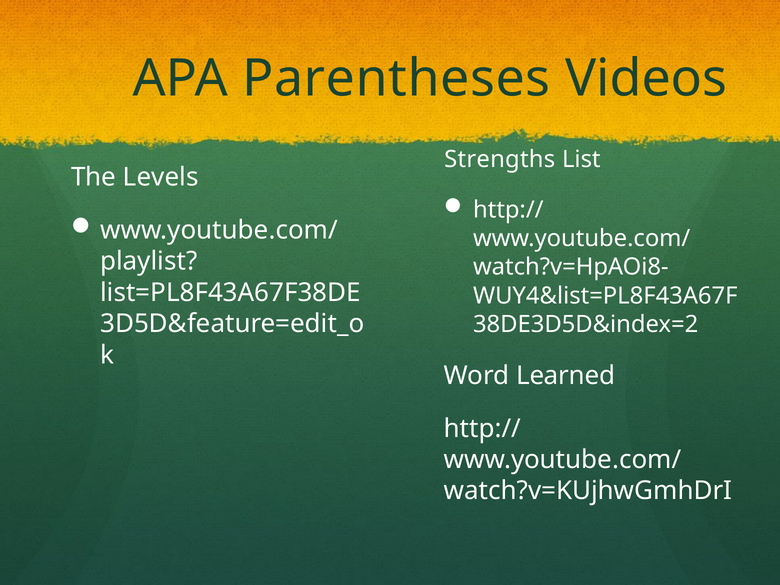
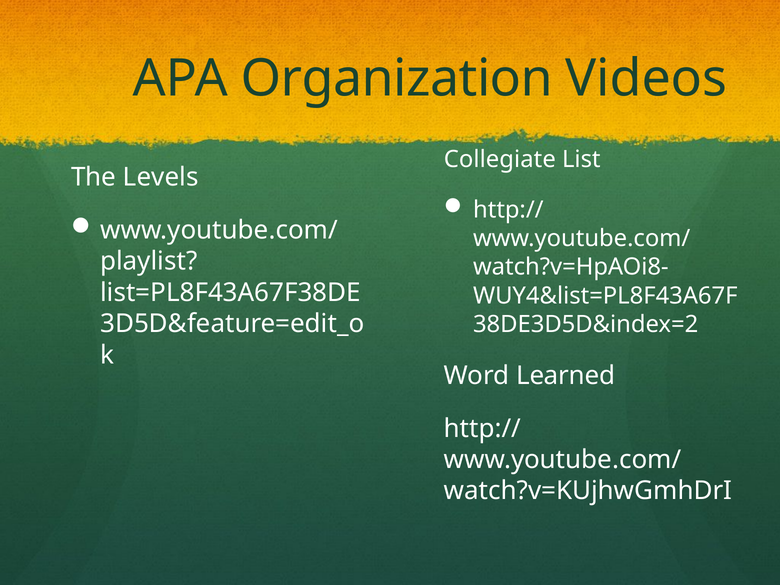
Parentheses: Parentheses -> Organization
Strengths: Strengths -> Collegiate
